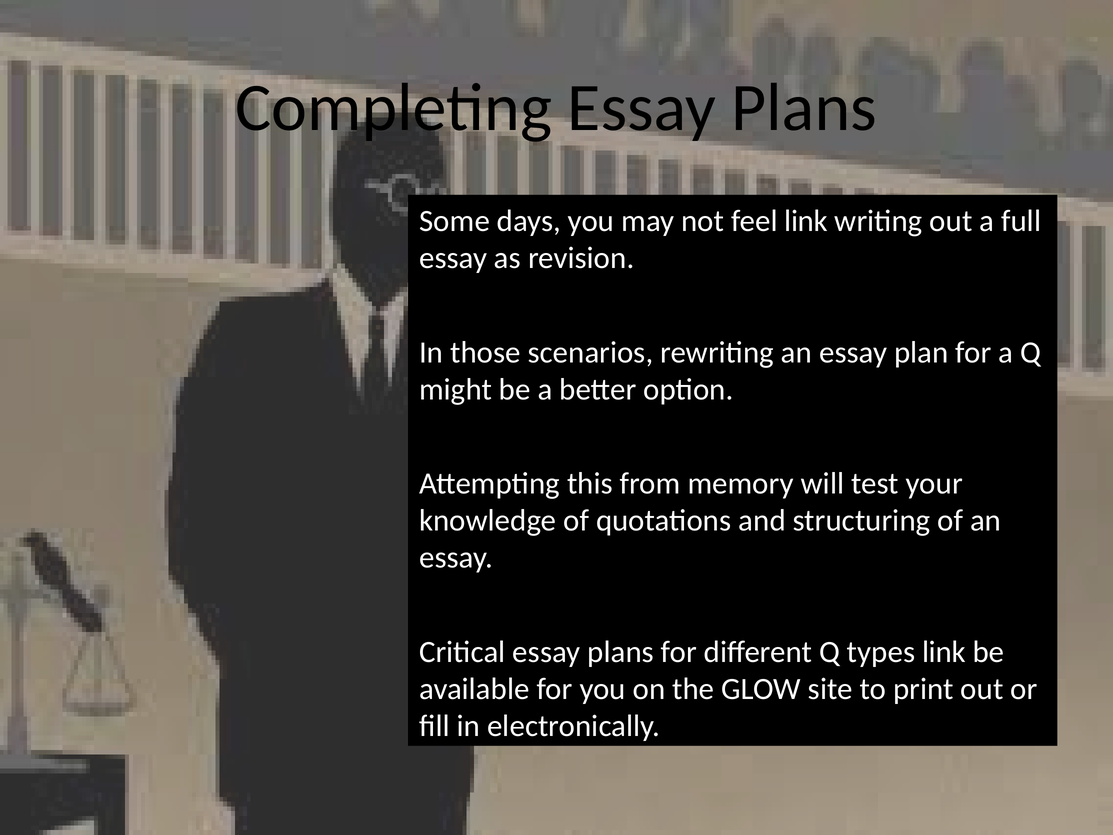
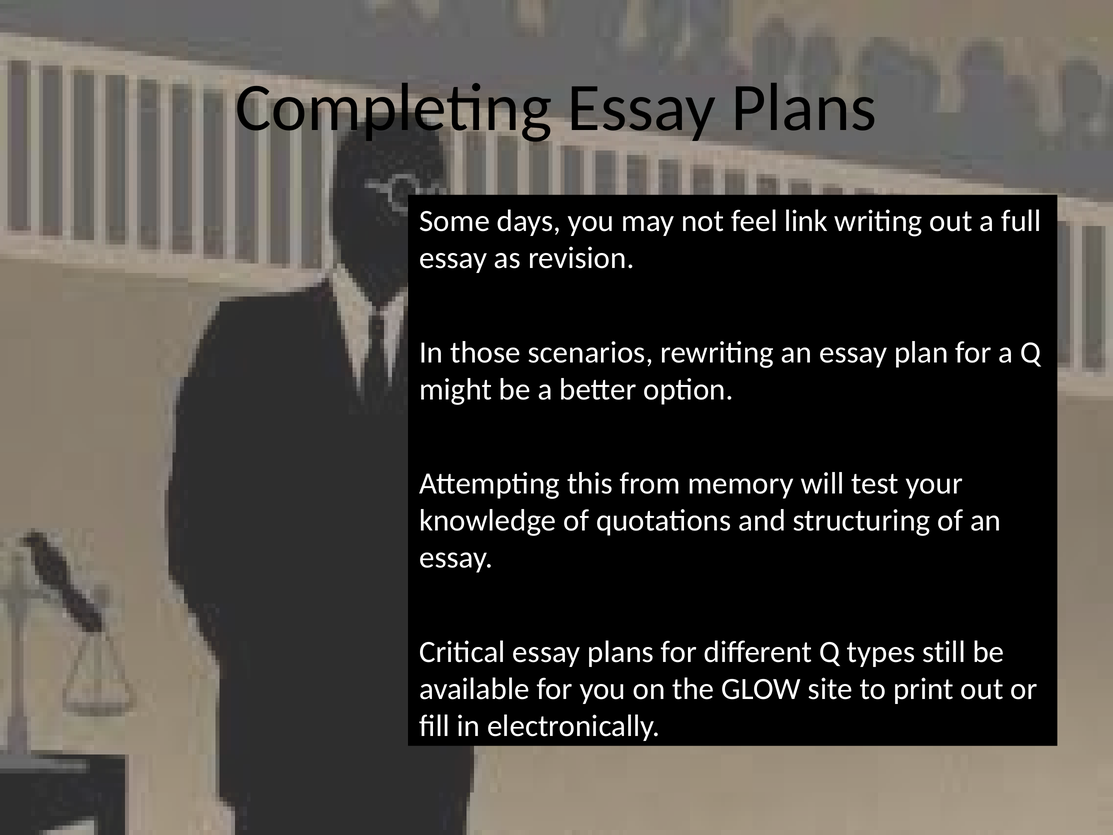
types link: link -> still
